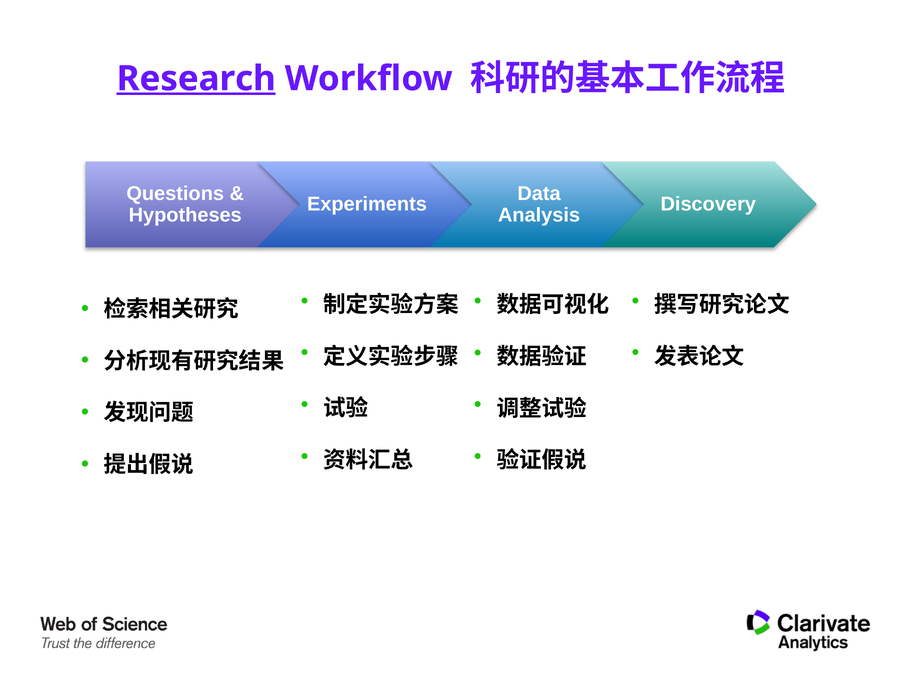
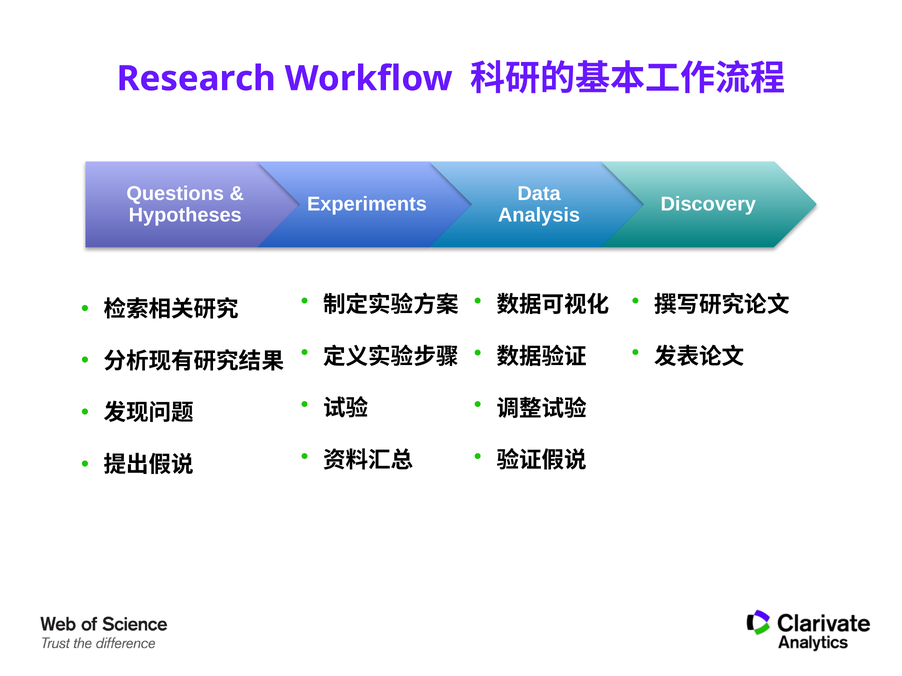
Research underline: present -> none
